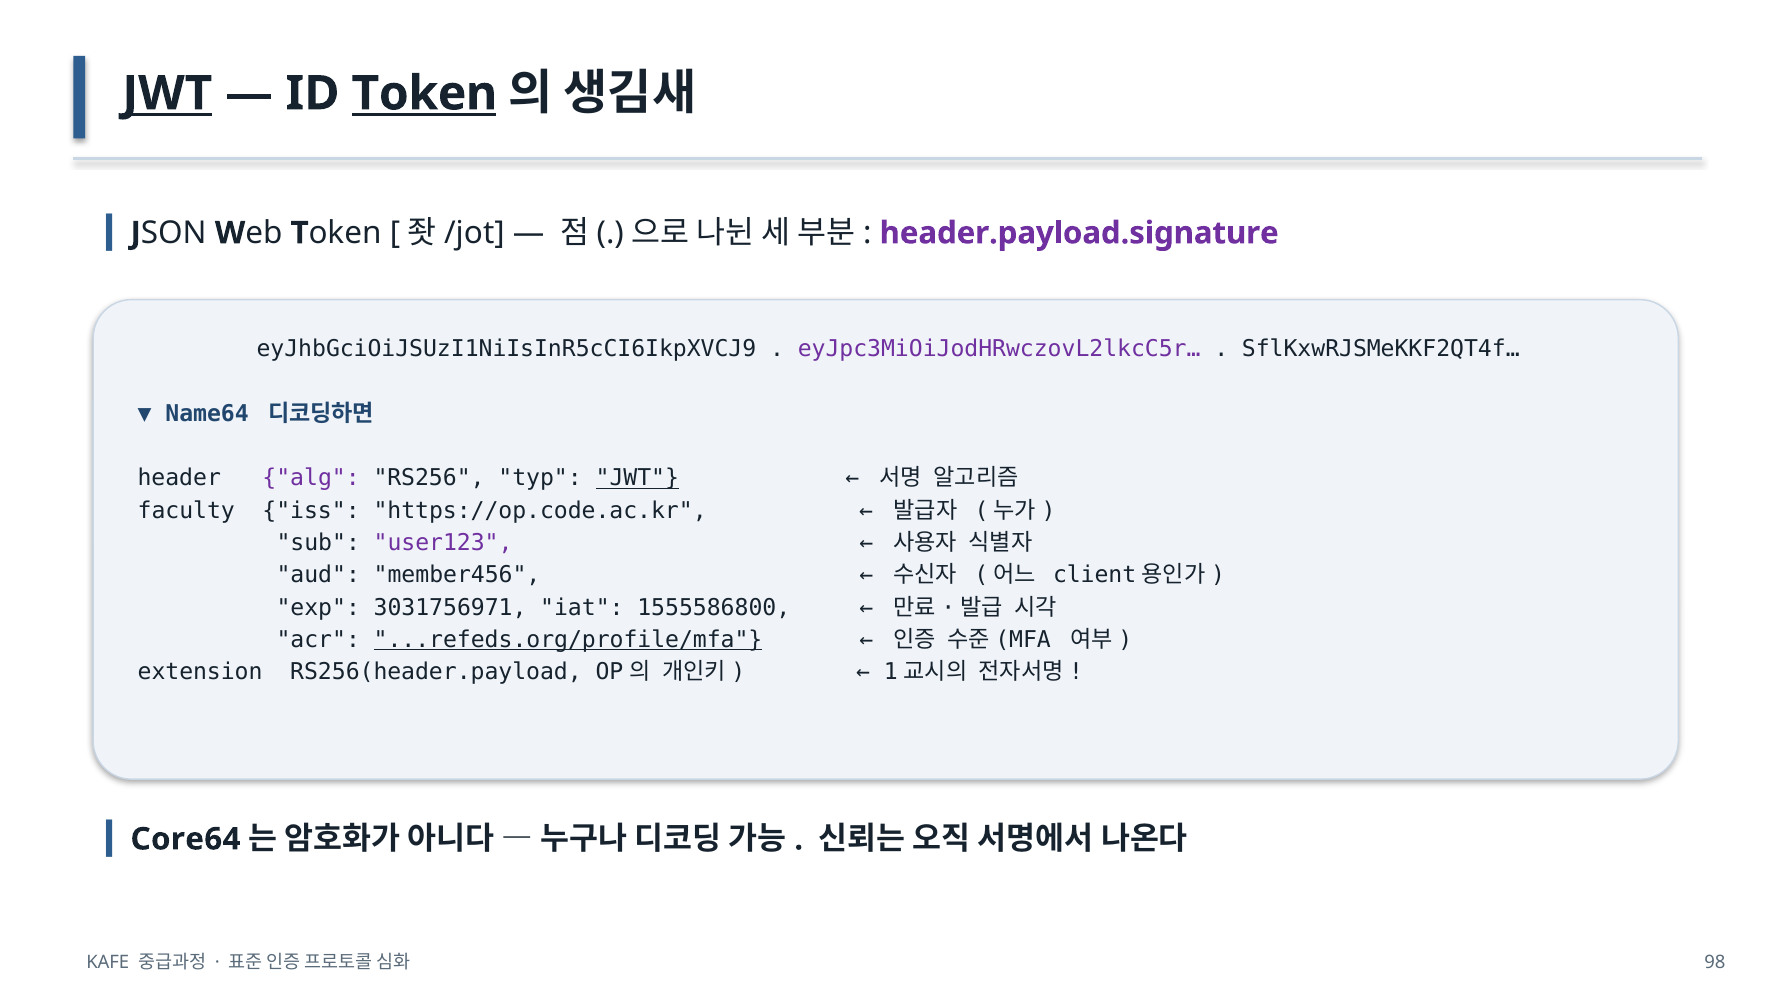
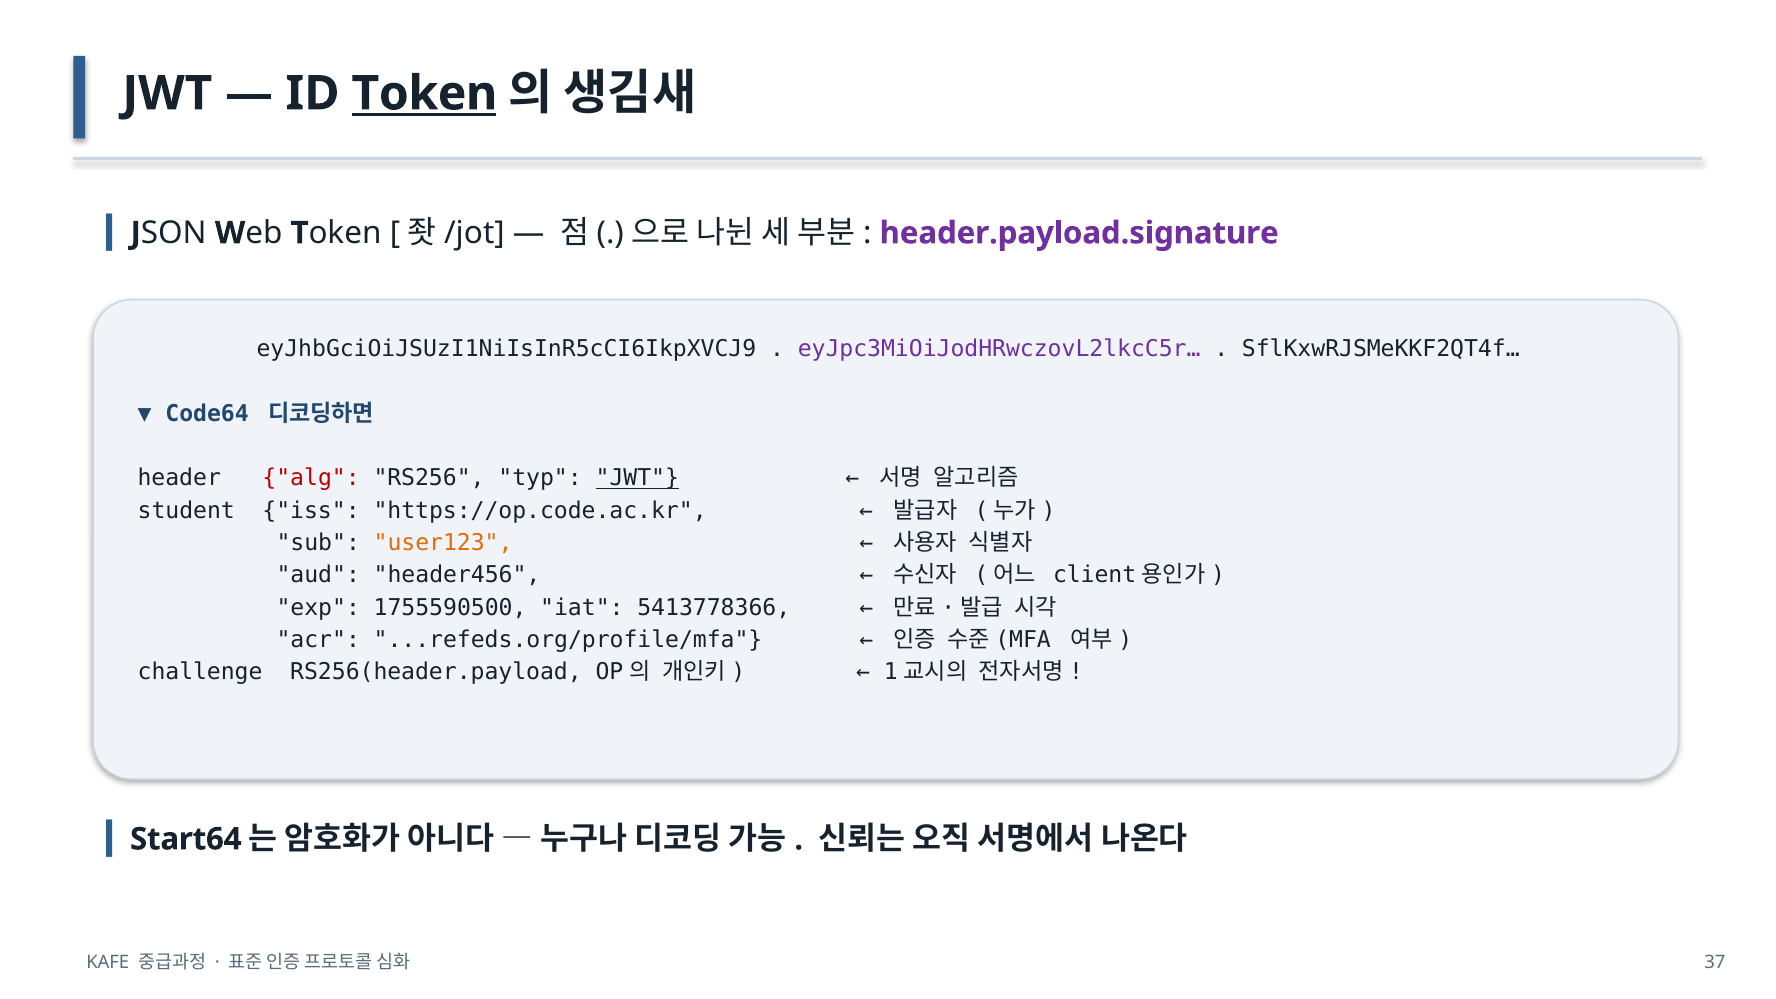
JWT at (167, 94) underline: present -> none
Name64: Name64 -> Code64
alg colour: purple -> red
faculty: faculty -> student
user123 colour: purple -> orange
member456: member456 -> header456
3031756971: 3031756971 -> 1755590500
1555586800: 1555586800 -> 5413778366
...refeds.org/profile/mfa underline: present -> none
extension: extension -> challenge
Core64: Core64 -> Start64
98: 98 -> 37
